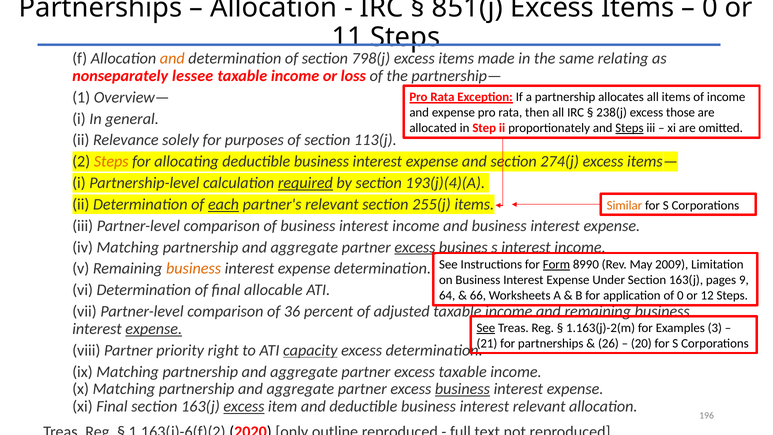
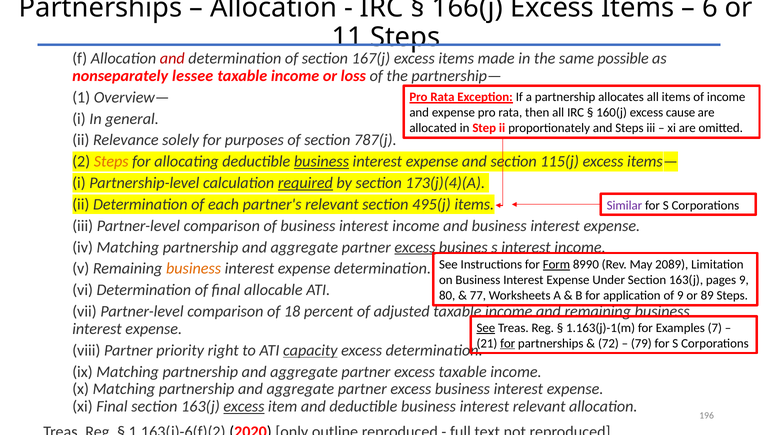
851(j: 851(j -> 166(j
0 at (710, 7): 0 -> 6
and at (172, 58) colour: orange -> red
798(j: 798(j -> 167(j
relating: relating -> possible
238(j: 238(j -> 160(j
those: those -> cause
Steps at (629, 128) underline: present -> none
113(j: 113(j -> 787(j
business at (321, 161) underline: none -> present
274(j: 274(j -> 115(j
193(j)(4)(A: 193(j)(4)(A -> 173(j)(4)(A
each underline: present -> none
255(j: 255(j -> 495(j
Similar colour: orange -> purple
2009: 2009 -> 2089
64: 64 -> 80
66: 66 -> 77
of 0: 0 -> 9
12: 12 -> 89
36: 36 -> 18
expense at (154, 329) underline: present -> none
1.163(j)-2(m: 1.163(j)-2(m -> 1.163(j)-1(m
3: 3 -> 7
for at (508, 343) underline: none -> present
26: 26 -> 72
20: 20 -> 79
business at (462, 389) underline: present -> none
